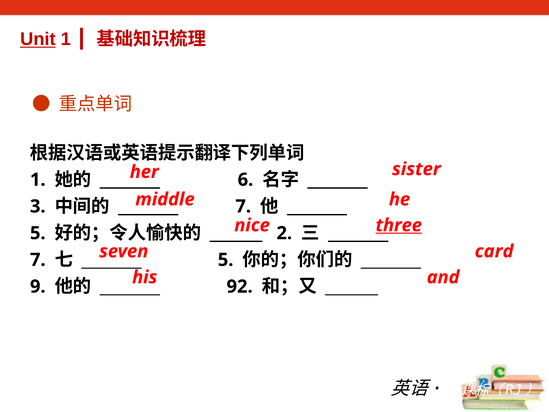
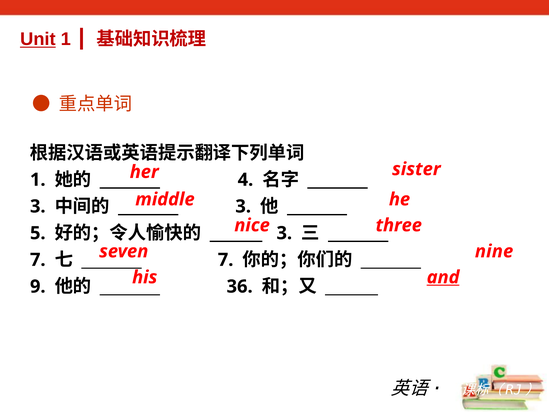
6: 6 -> 4
7 at (243, 206): 7 -> 3
three underline: present -> none
2 at (284, 233): 2 -> 3
card: card -> nine
5 at (226, 260): 5 -> 7
and underline: none -> present
92: 92 -> 36
